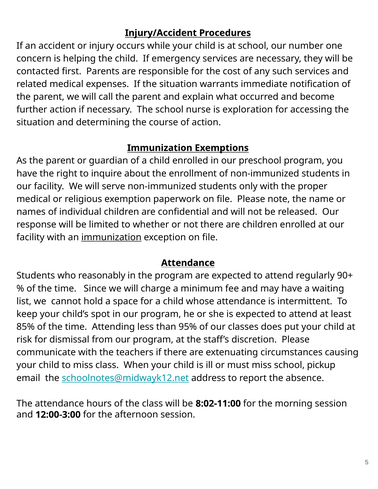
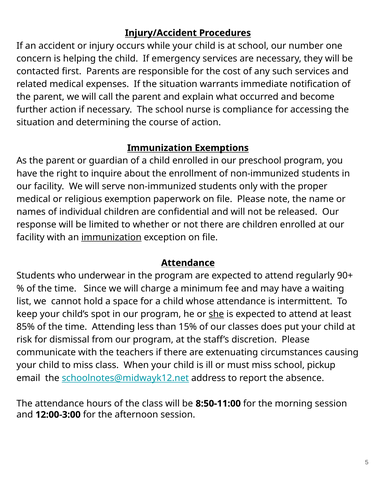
exploration: exploration -> compliance
reasonably: reasonably -> underwear
she underline: none -> present
95%: 95% -> 15%
8:02-11:00: 8:02-11:00 -> 8:50-11:00
